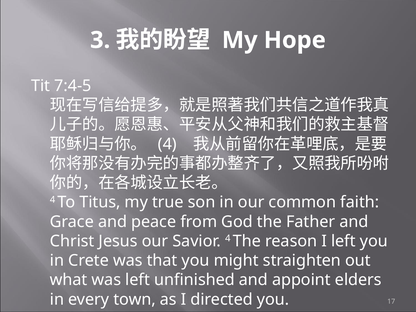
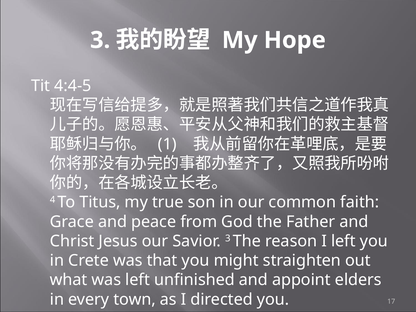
7:4-5: 7:4-5 -> 4:4-5
4 at (167, 144): 4 -> 1
Savior 4: 4 -> 3
